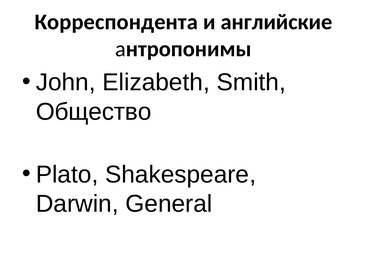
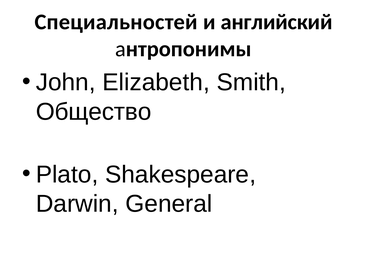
Корреспондента: Корреспондента -> Специальностей
английские: английские -> английский
